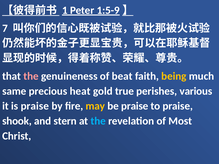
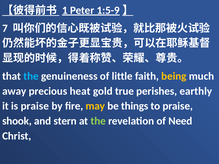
the at (31, 76) colour: pink -> light blue
beat: beat -> little
same: same -> away
various: various -> earthly
be praise: praise -> things
the at (98, 121) colour: light blue -> light green
Most: Most -> Need
